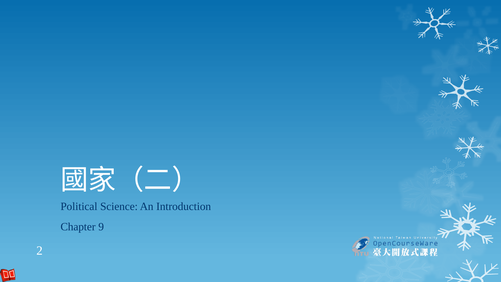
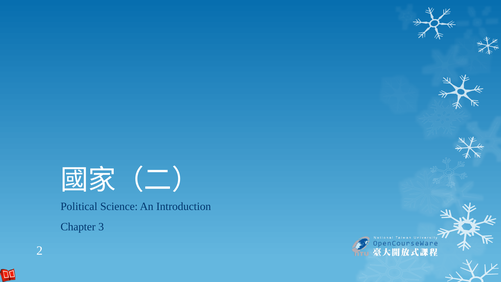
9: 9 -> 3
